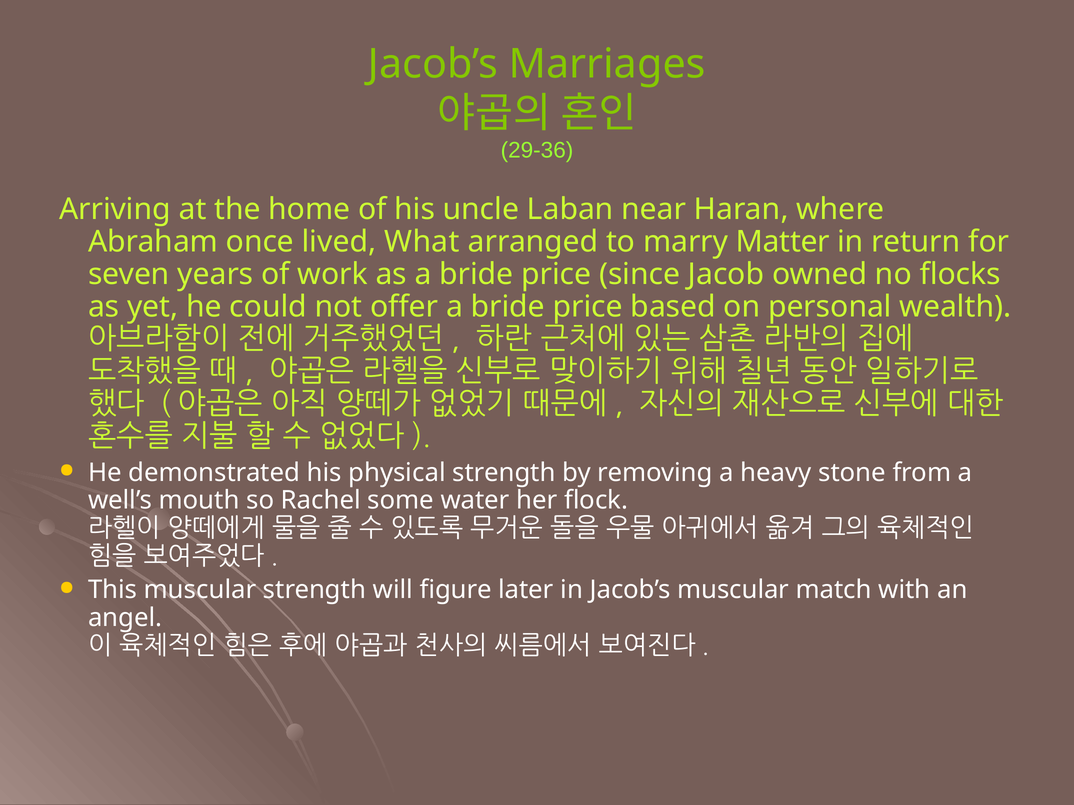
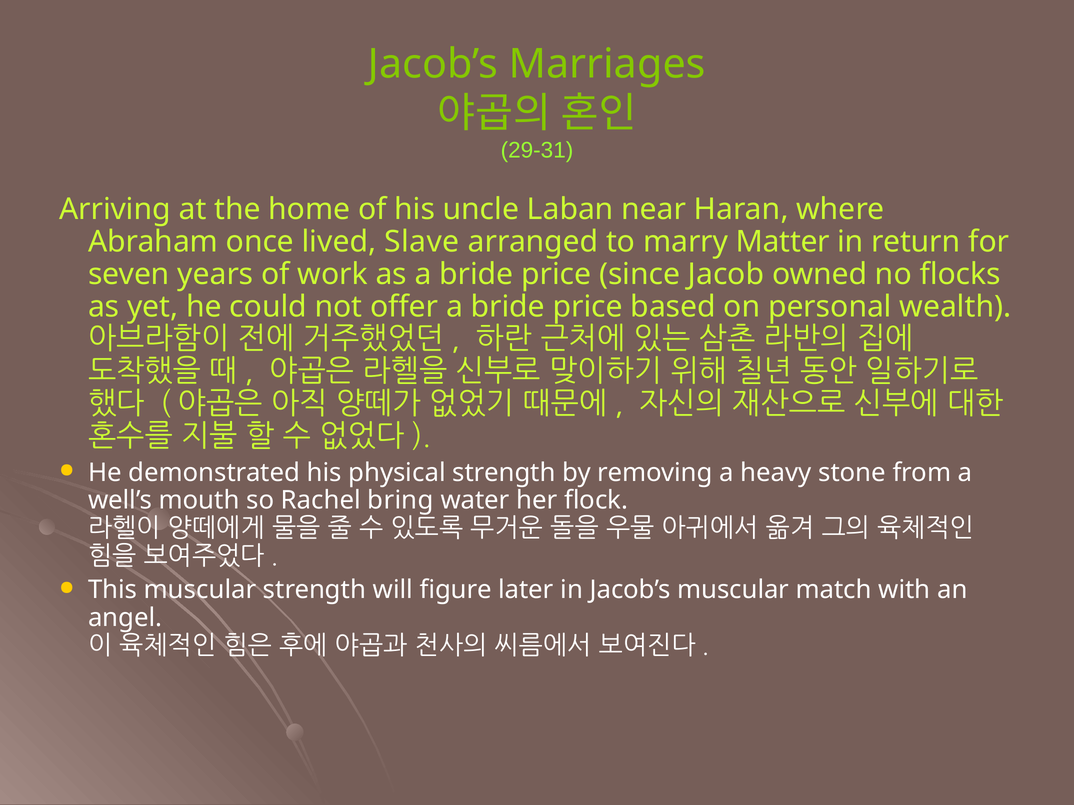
29-36: 29-36 -> 29-31
What: What -> Slave
some: some -> bring
